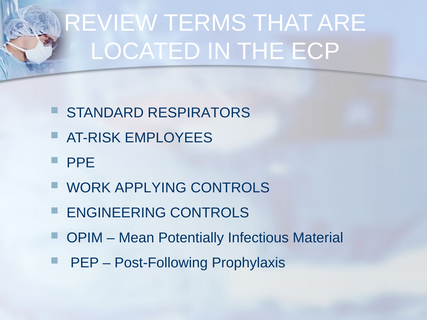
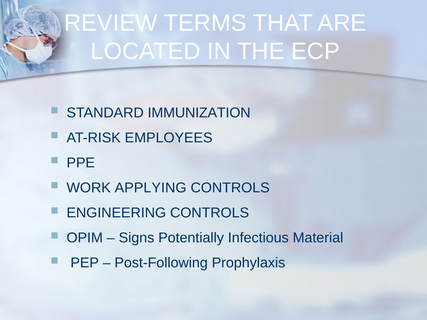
RESPIRATORS: RESPIRATORS -> IMMUNIZATION
Mean: Mean -> Signs
